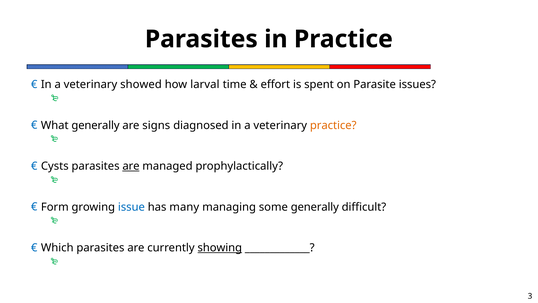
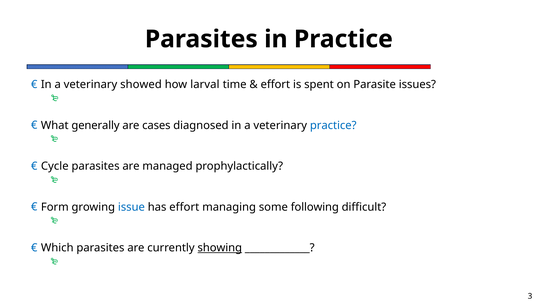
signs: signs -> cases
practice at (333, 125) colour: orange -> blue
Cysts: Cysts -> Cycle
are at (131, 166) underline: present -> none
has many: many -> effort
some generally: generally -> following
